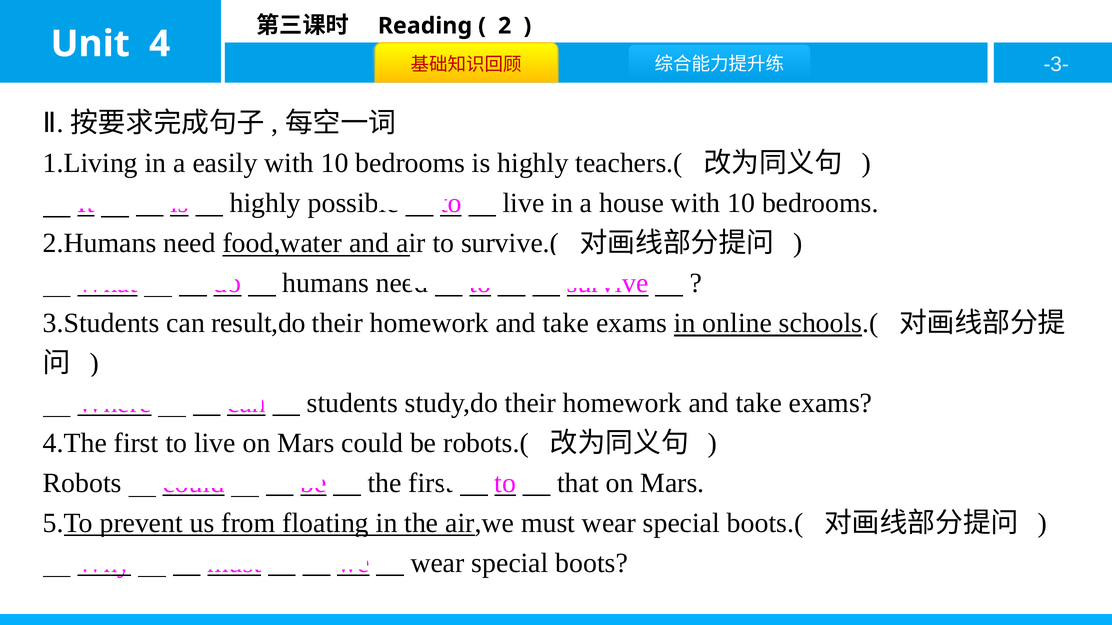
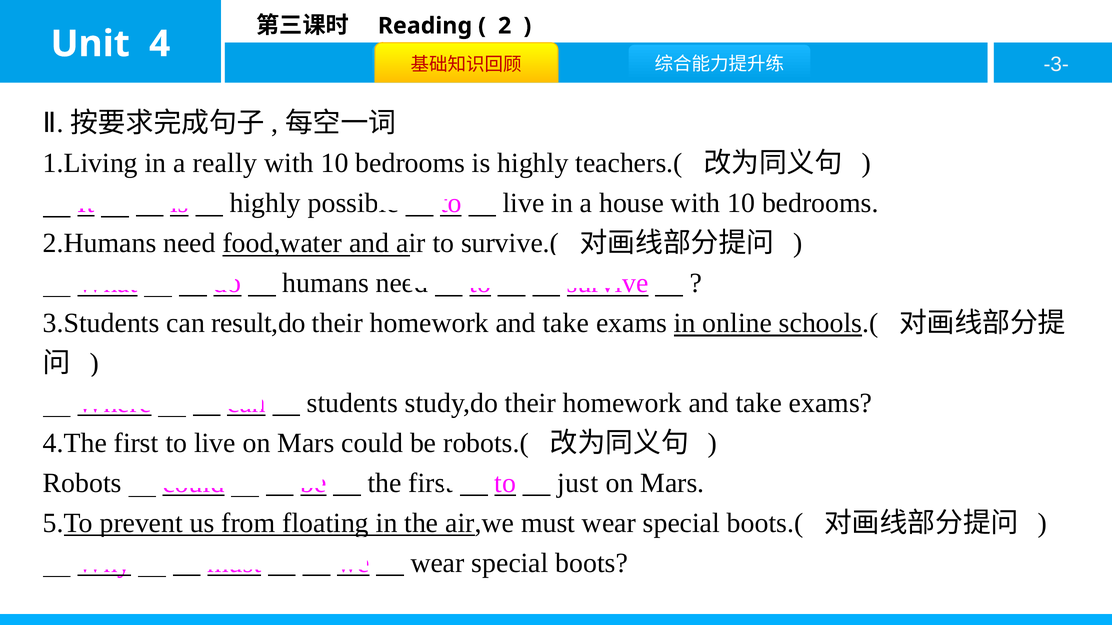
easily: easily -> really
that: that -> just
